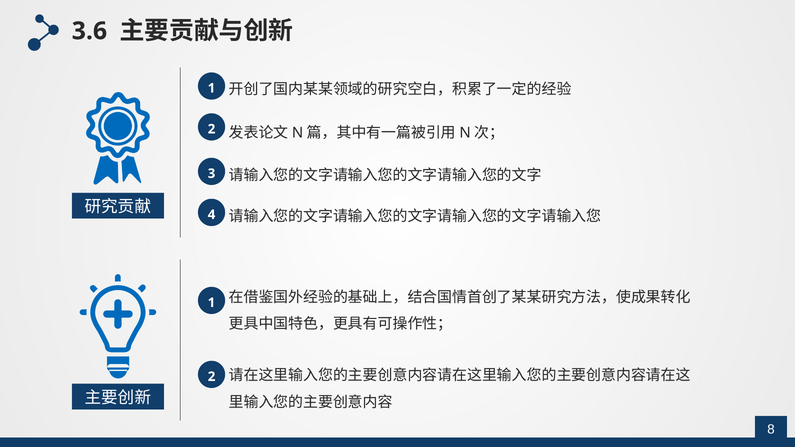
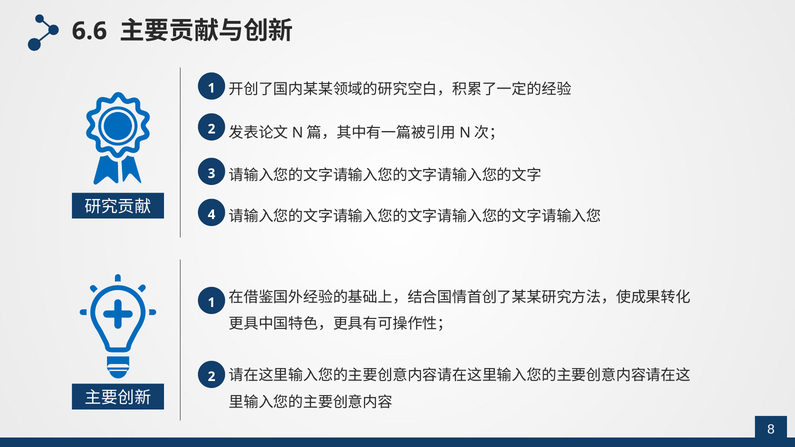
3.6: 3.6 -> 6.6
